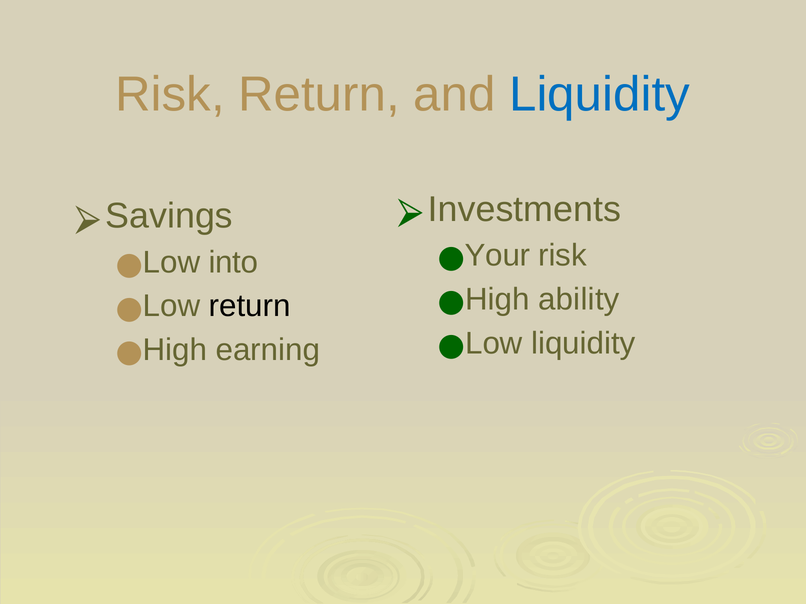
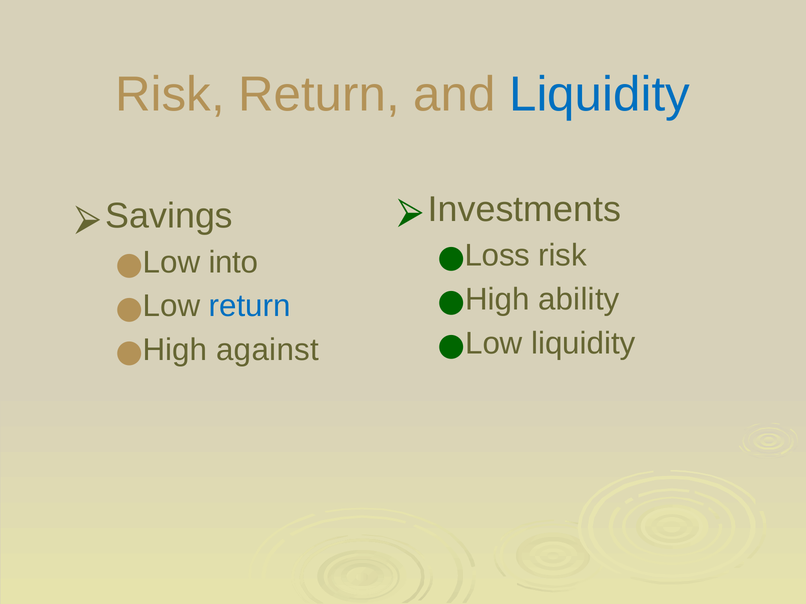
Your: Your -> Loss
return at (250, 306) colour: black -> blue
earning: earning -> against
